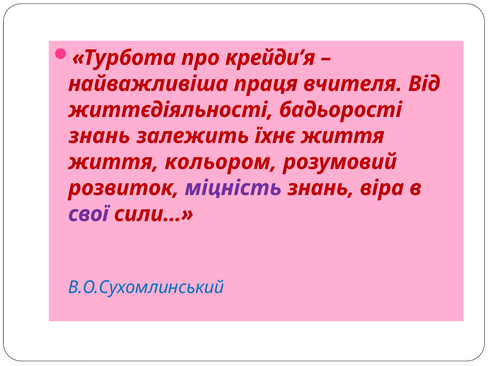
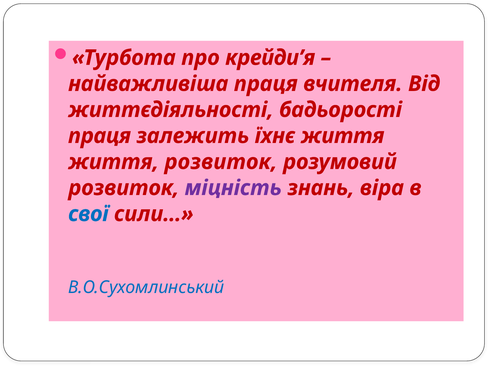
знань at (99, 136): знань -> праця
життя кольором: кольором -> розвиток
свої colour: purple -> blue
